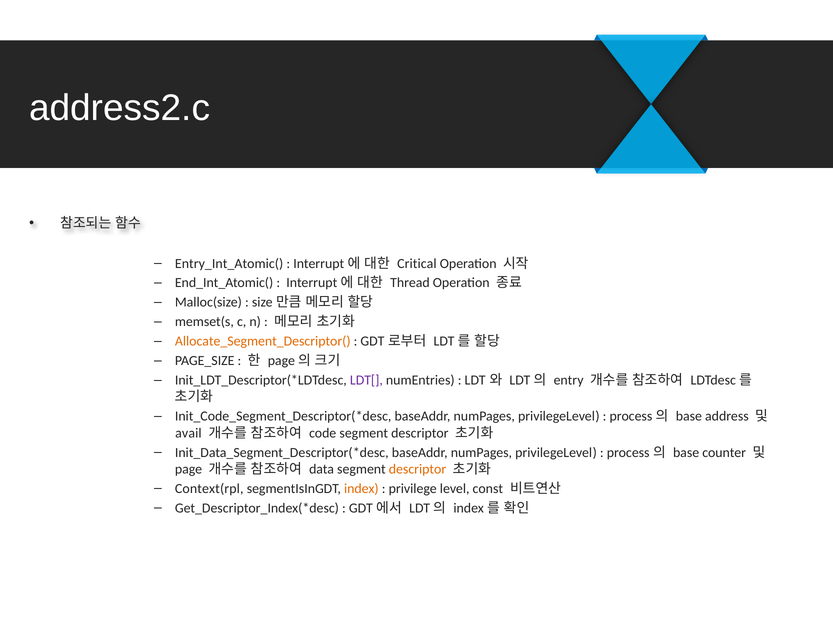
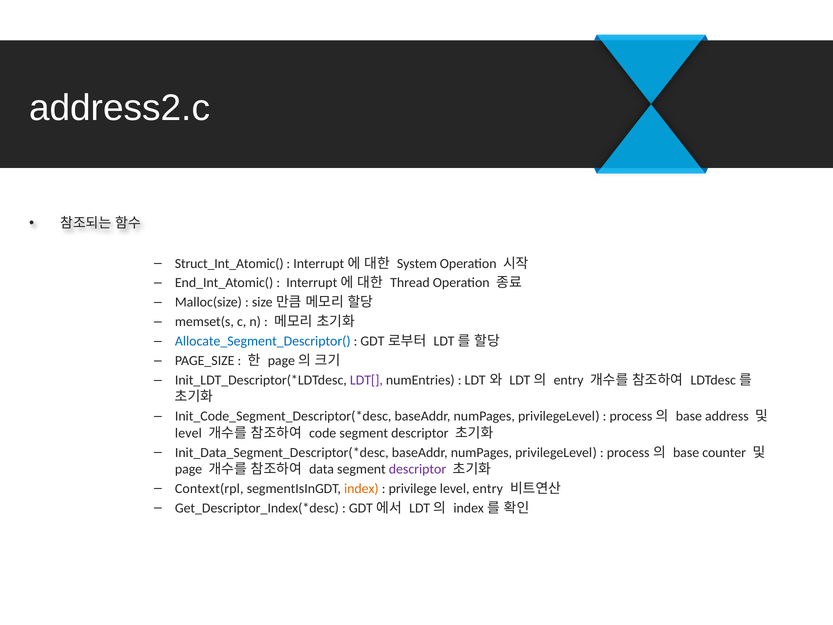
Entry_Int_Atomic(: Entry_Int_Atomic( -> Struct_Int_Atomic(
Critical: Critical -> System
Allocate_Segment_Descriptor( colour: orange -> blue
avail at (188, 433): avail -> level
descriptor at (418, 469) colour: orange -> purple
level const: const -> entry
